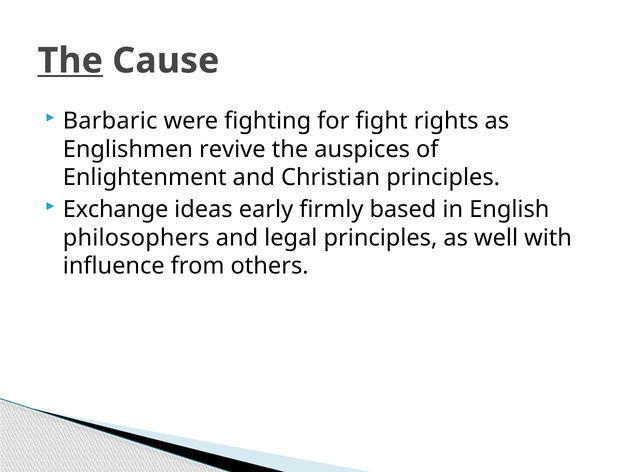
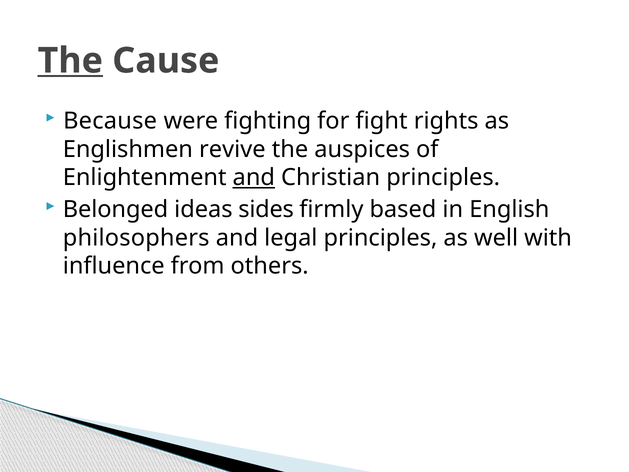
Barbaric: Barbaric -> Because
and at (254, 177) underline: none -> present
Exchange: Exchange -> Belonged
early: early -> sides
